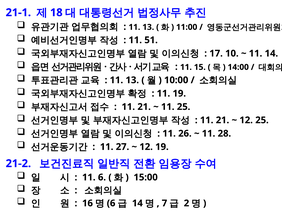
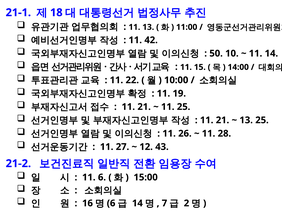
51: 51 -> 42
17: 17 -> 50
13 at (132, 80): 13 -> 22
12 at (246, 120): 12 -> 13
12 19: 19 -> 43
